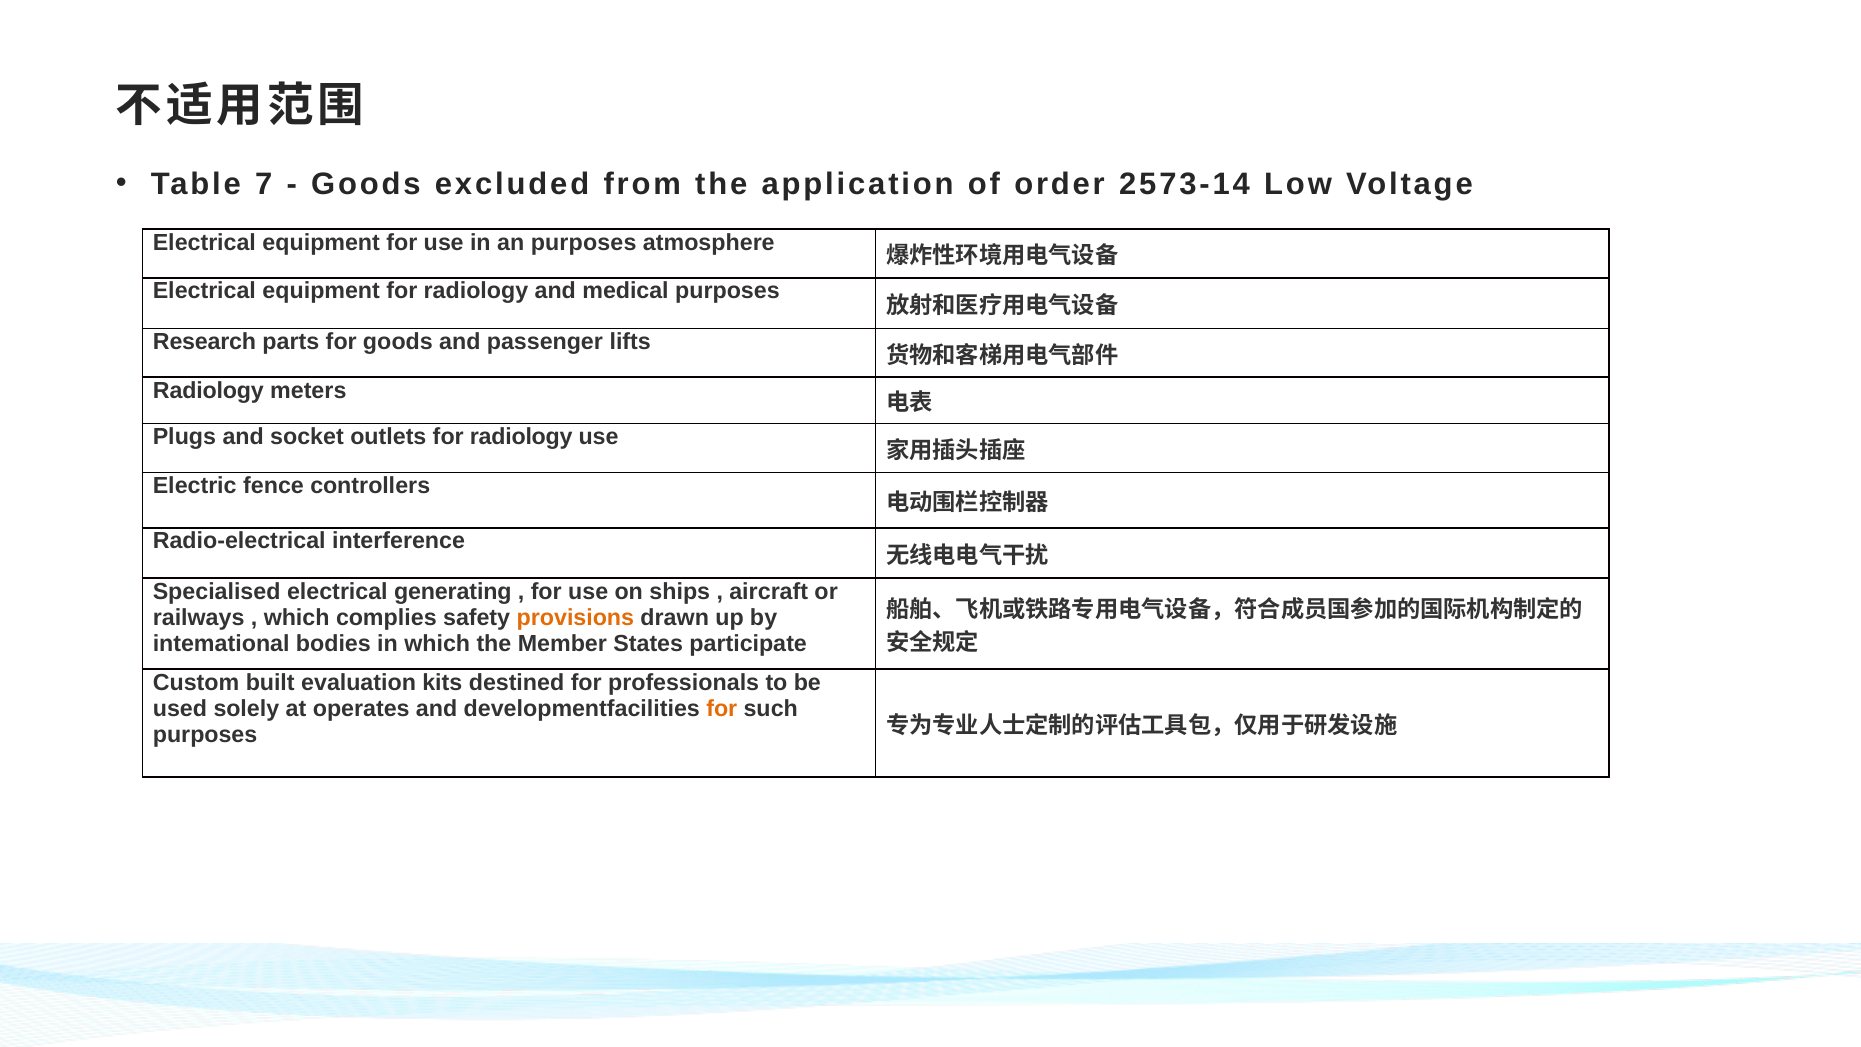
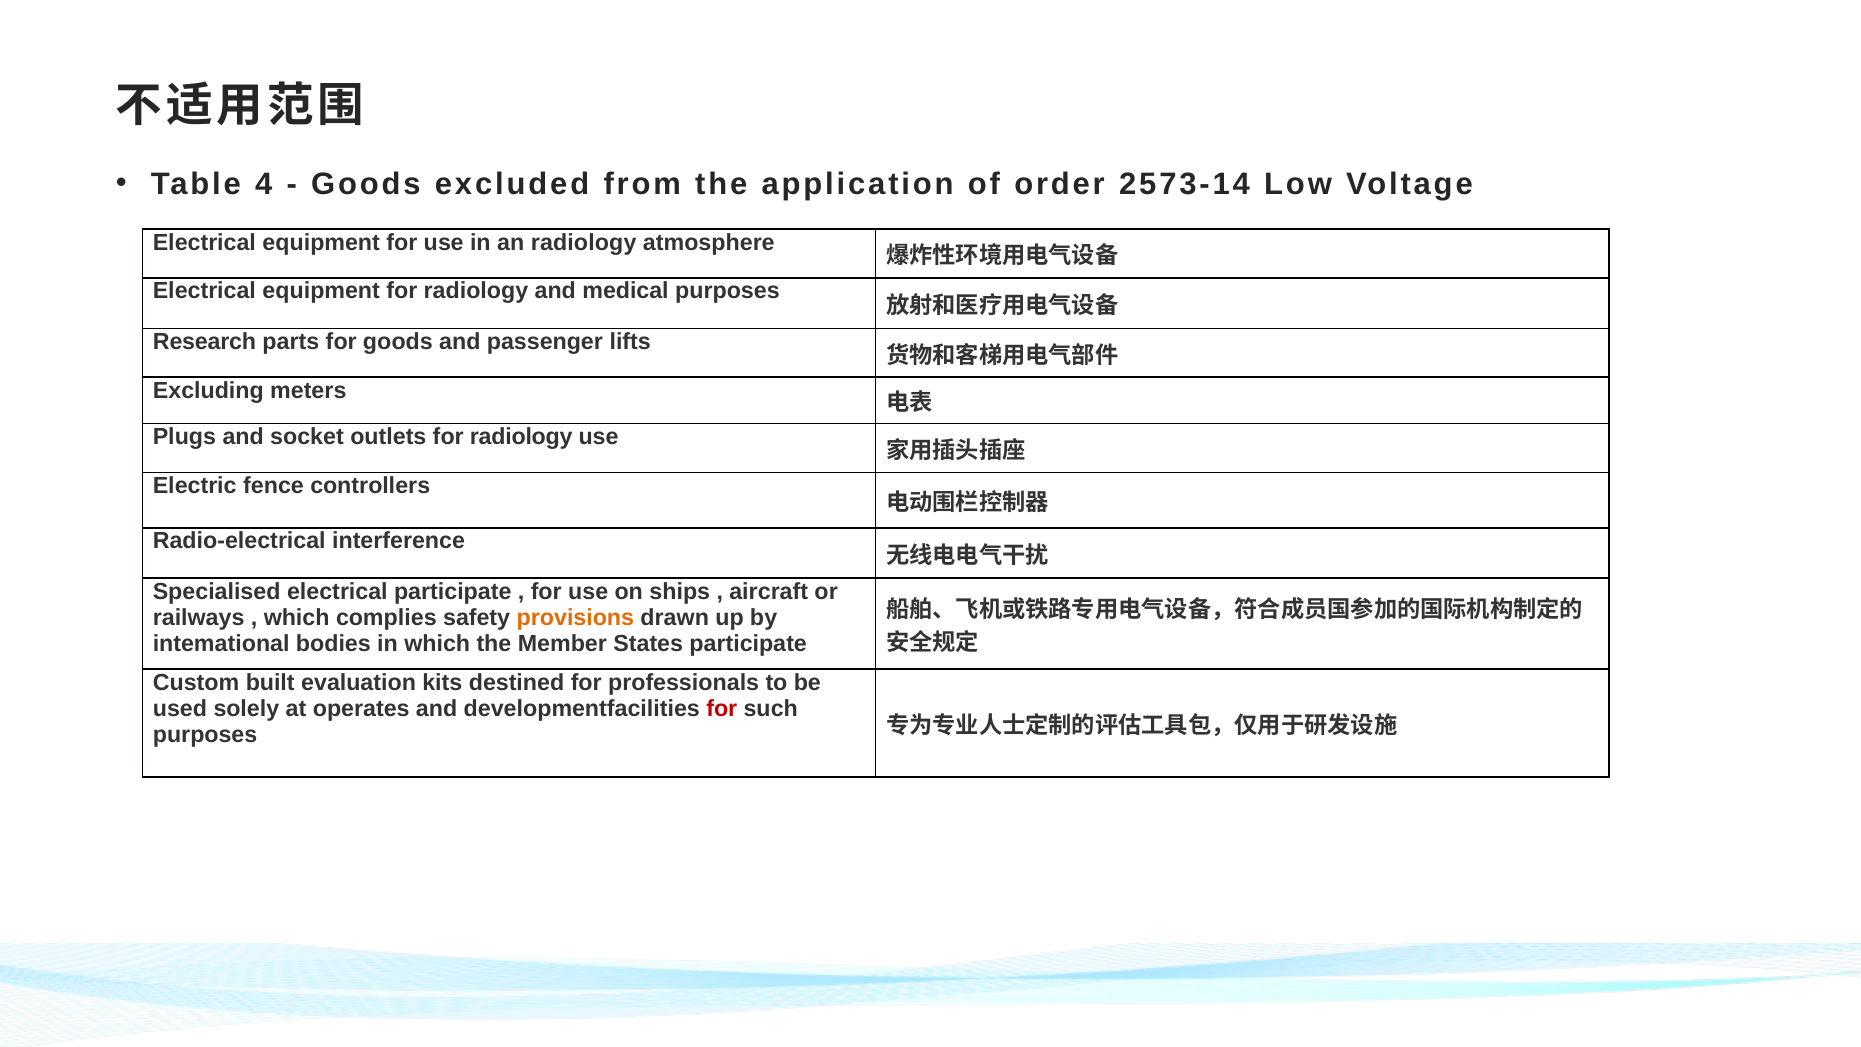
7: 7 -> 4
an purposes: purposes -> radiology
Radiology at (208, 391): Radiology -> Excluding
electrical generating: generating -> participate
for at (722, 709) colour: orange -> red
